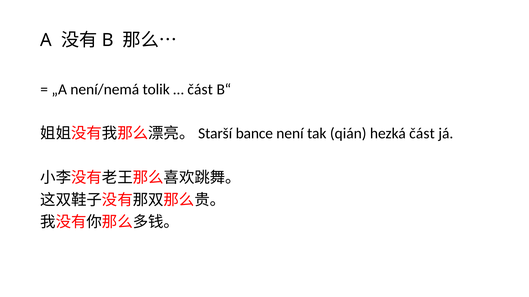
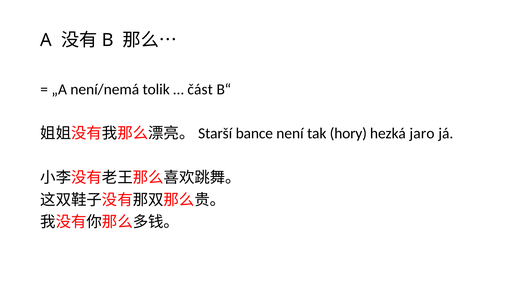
qián: qián -> hory
hezká část: část -> jaro
